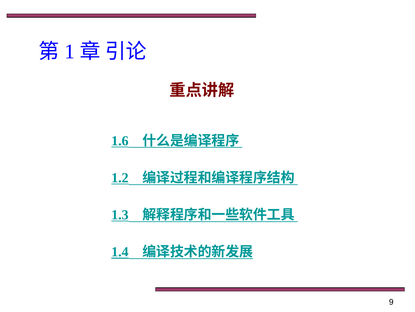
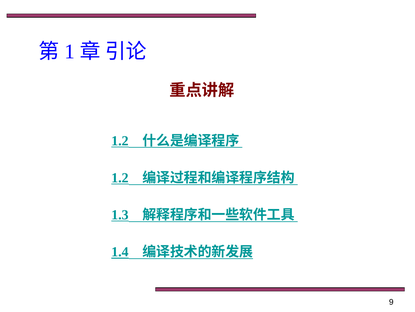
1.6 at (120, 140): 1.6 -> 1.2
